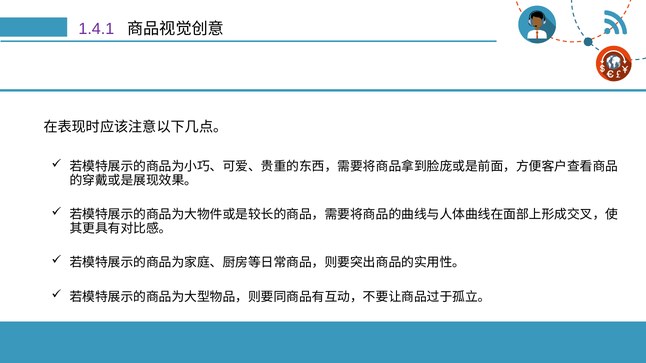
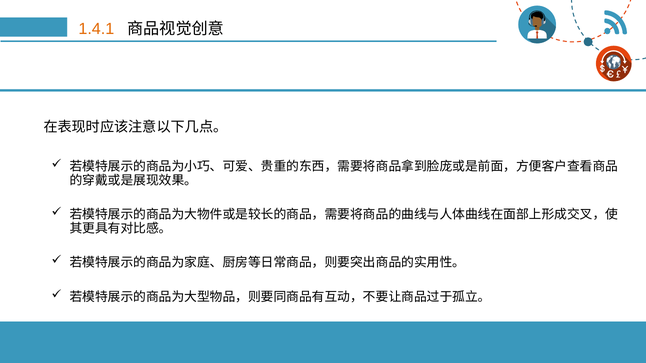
1.4.1 colour: purple -> orange
